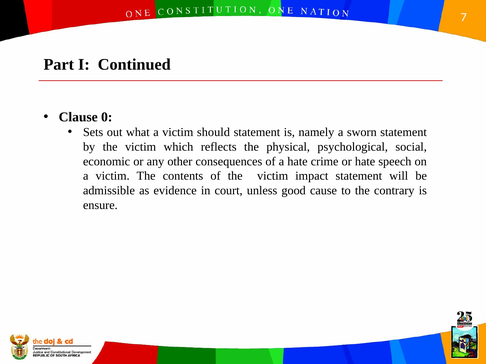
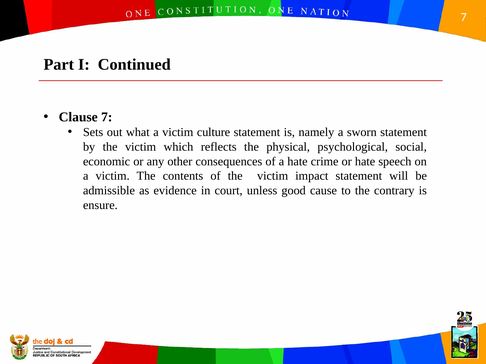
Clause 0: 0 -> 7
should: should -> culture
